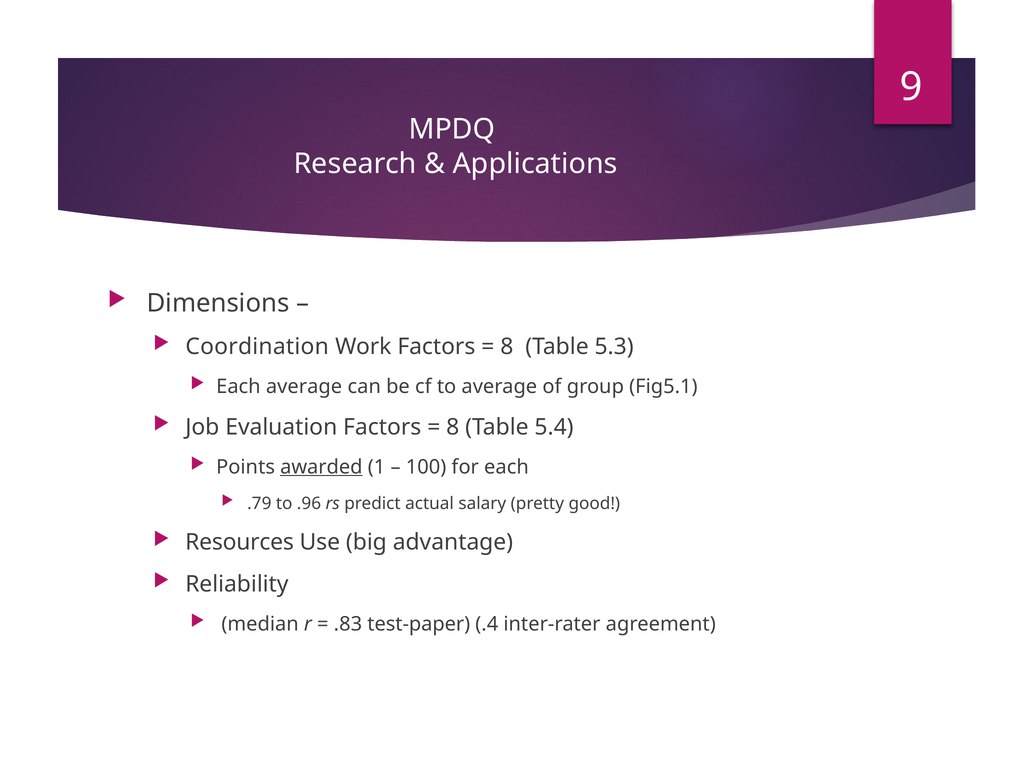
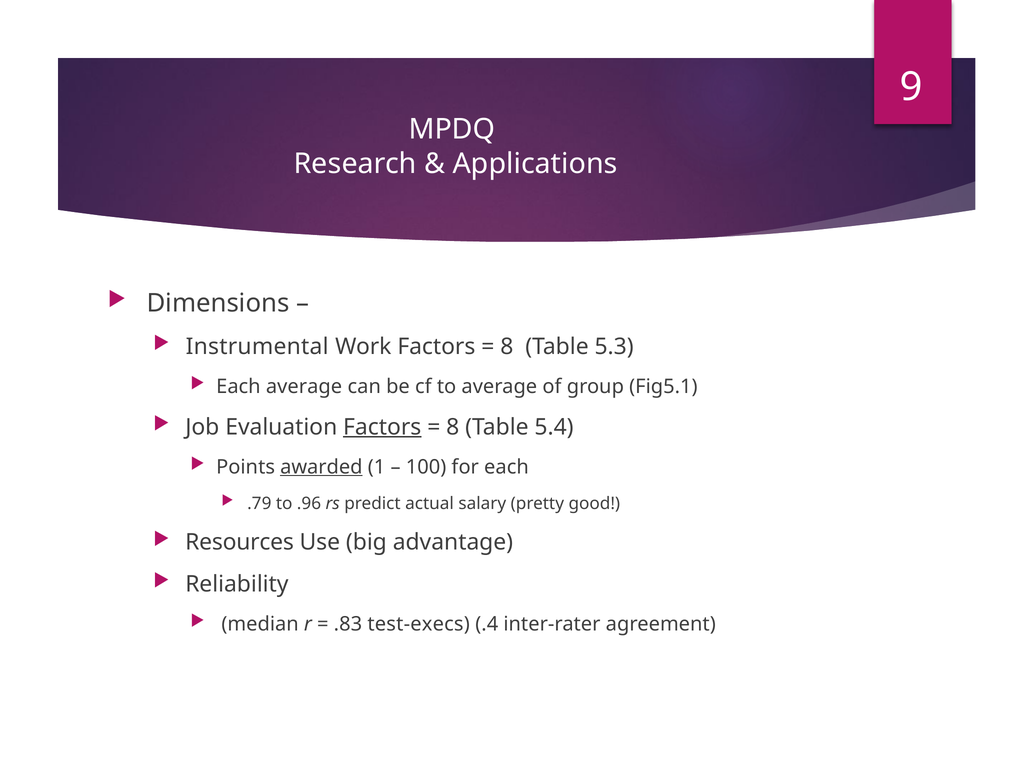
Coordination: Coordination -> Instrumental
Factors at (382, 427) underline: none -> present
test-paper: test-paper -> test-execs
